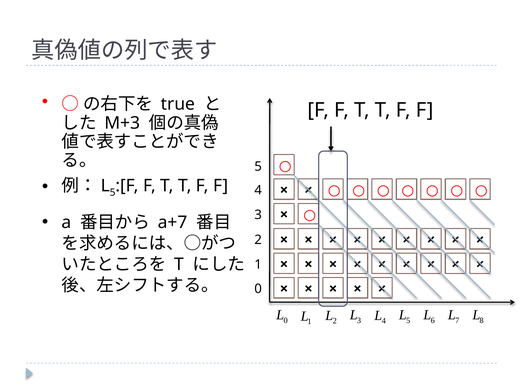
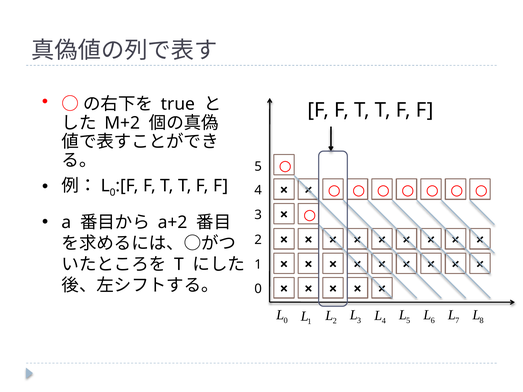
M+3: M+3 -> M+2
5 at (113, 193): 5 -> 0
a+7: a+7 -> a+2
